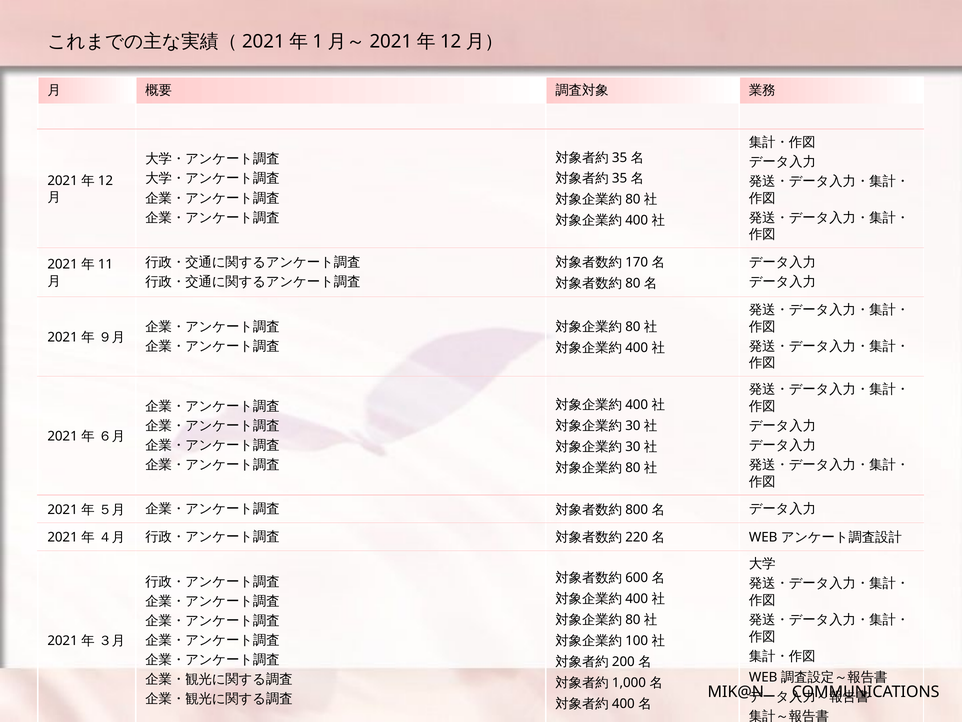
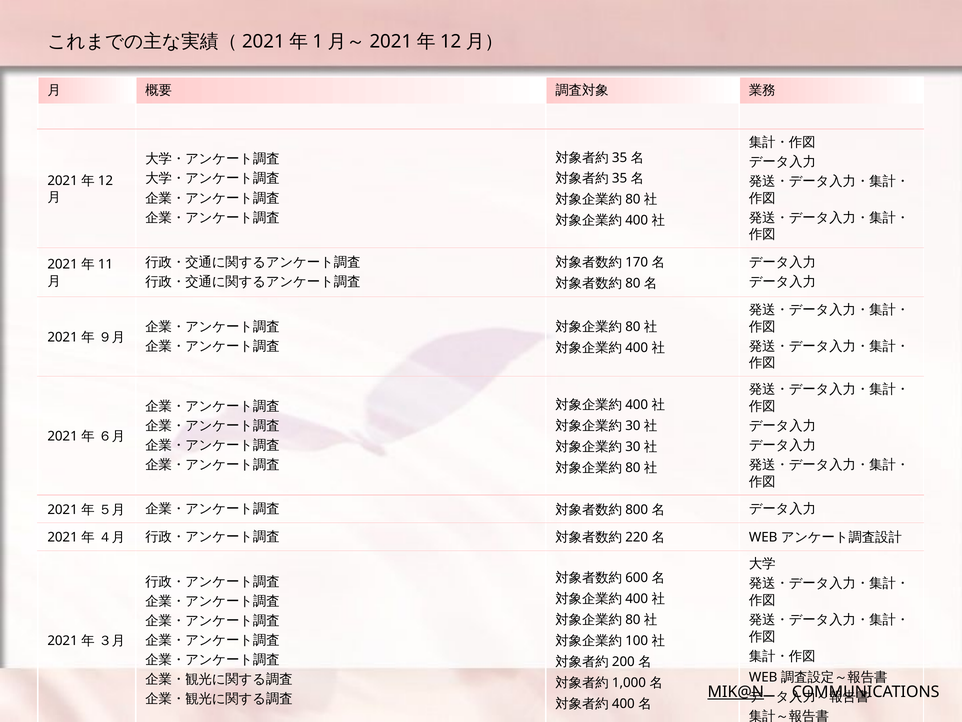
MIK@N underline: none -> present
